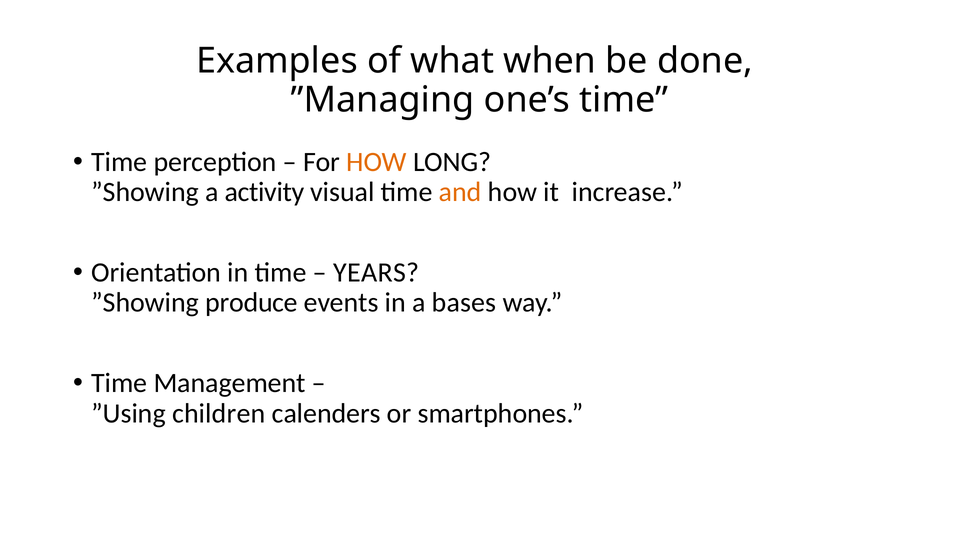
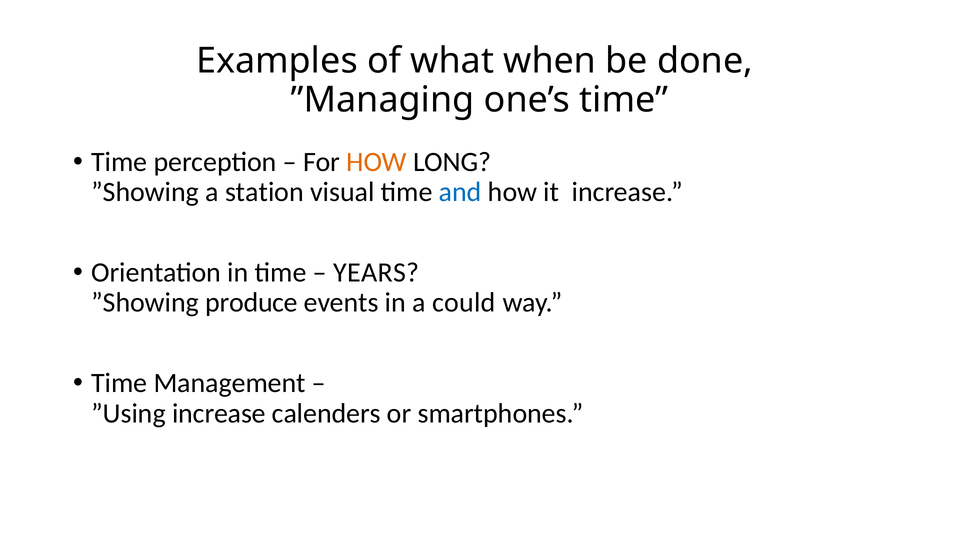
activity: activity -> station
and colour: orange -> blue
bases: bases -> could
”Using children: children -> increase
